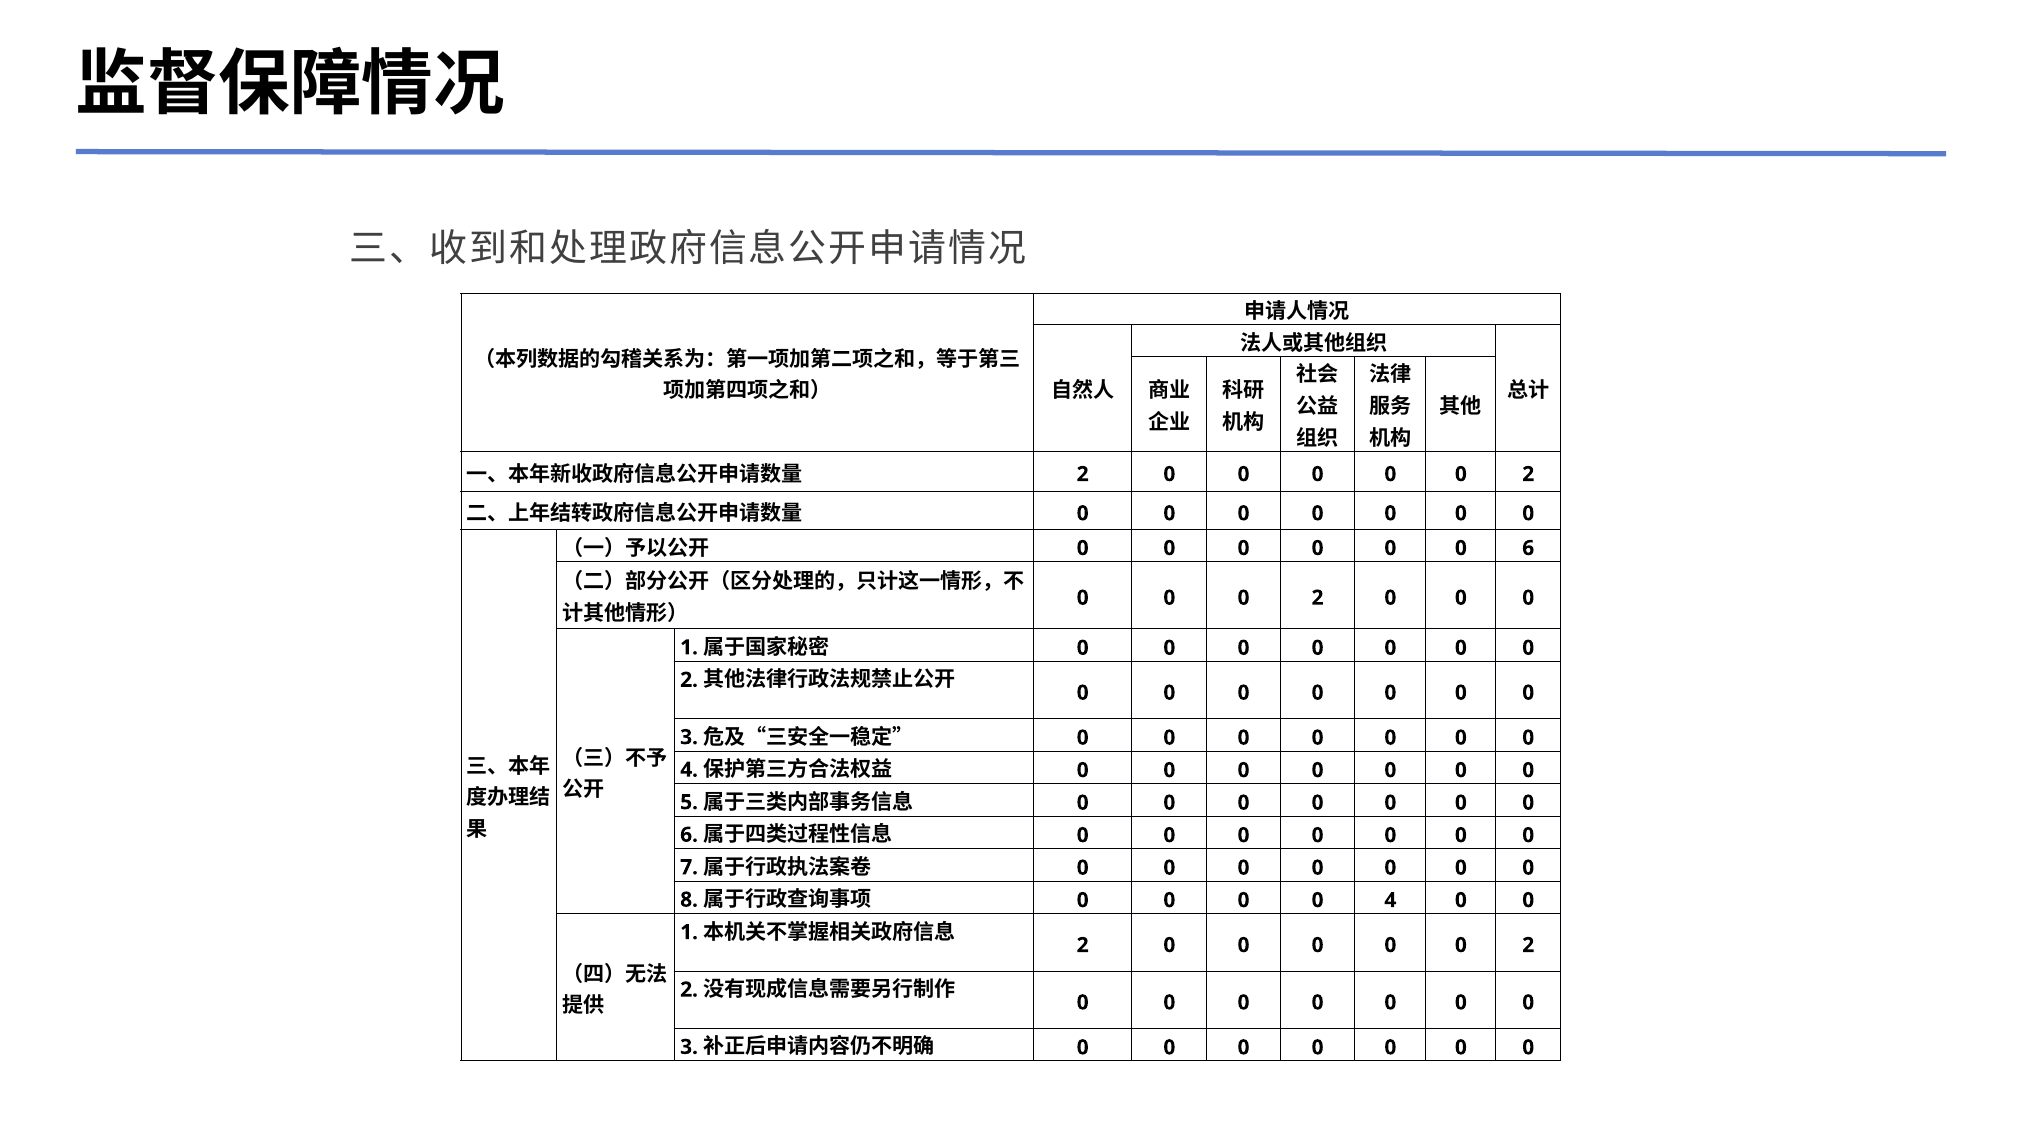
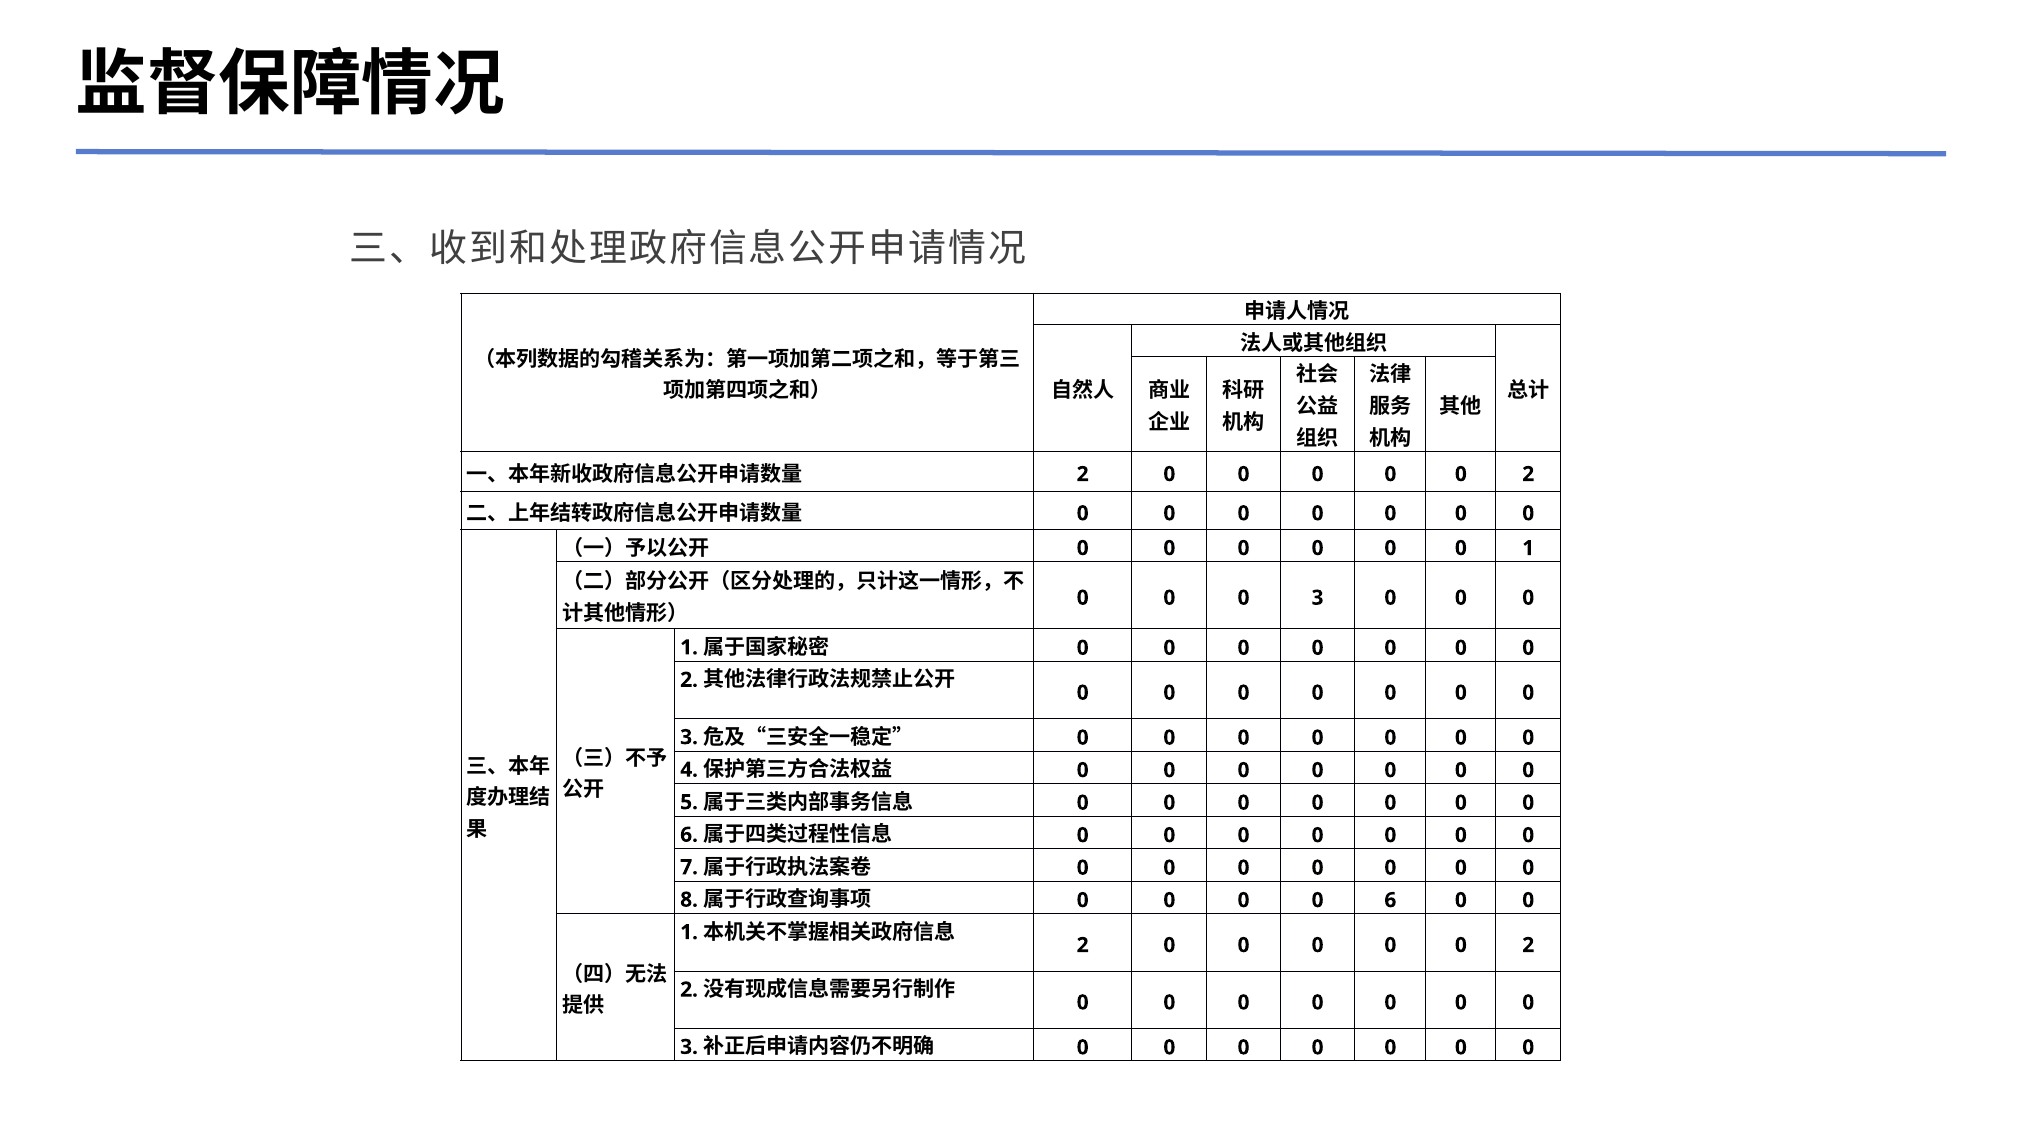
6 at (1528, 548): 6 -> 1
2 at (1318, 598): 2 -> 3
4 at (1390, 900): 4 -> 6
